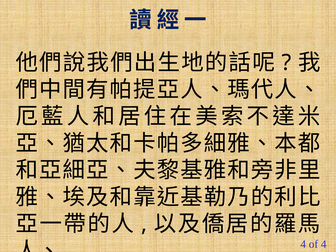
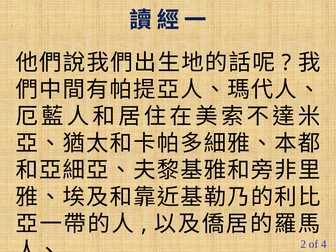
4 at (303, 244): 4 -> 2
